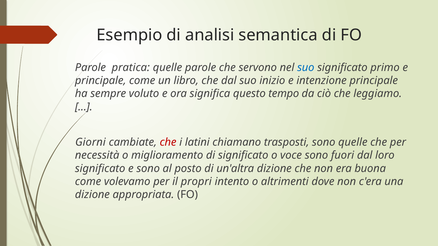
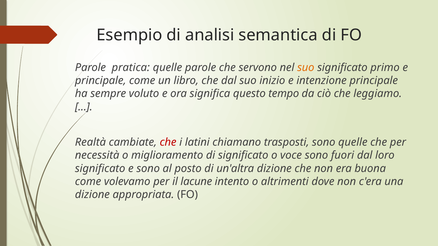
suo at (306, 68) colour: blue -> orange
Giorni: Giorni -> Realtà
propri: propri -> lacune
